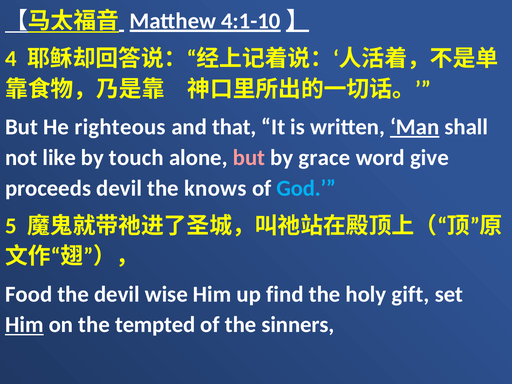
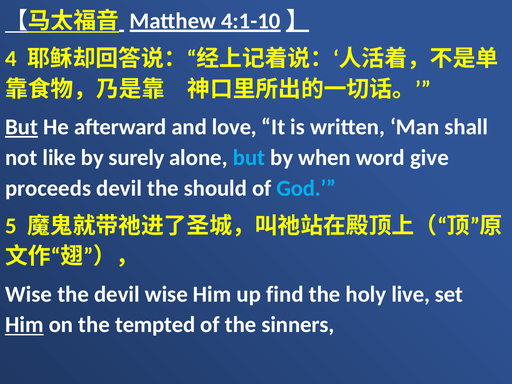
But at (22, 127) underline: none -> present
righteous: righteous -> afterward
that: that -> love
Man underline: present -> none
touch: touch -> surely
but at (249, 158) colour: pink -> light blue
grace: grace -> when
knows: knows -> should
Food at (29, 294): Food -> Wise
gift: gift -> live
